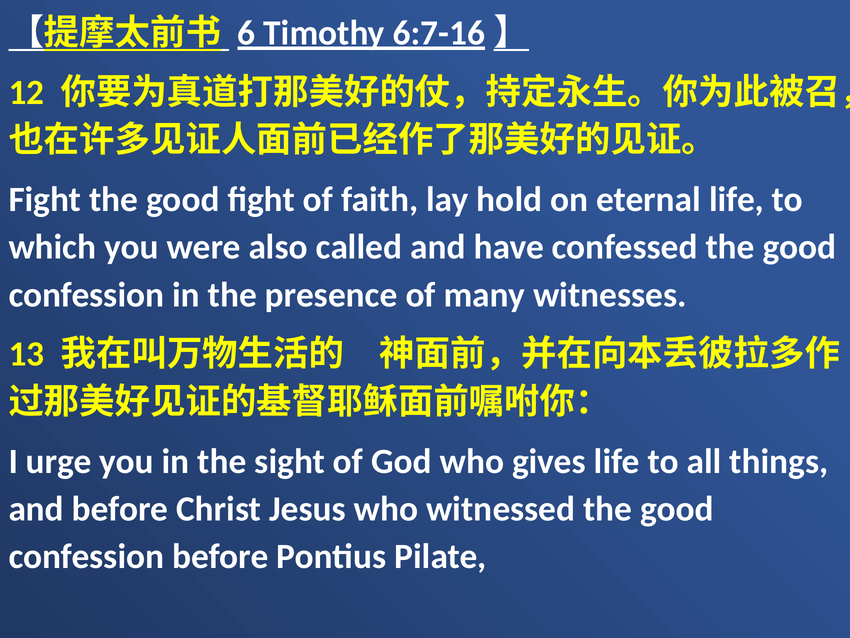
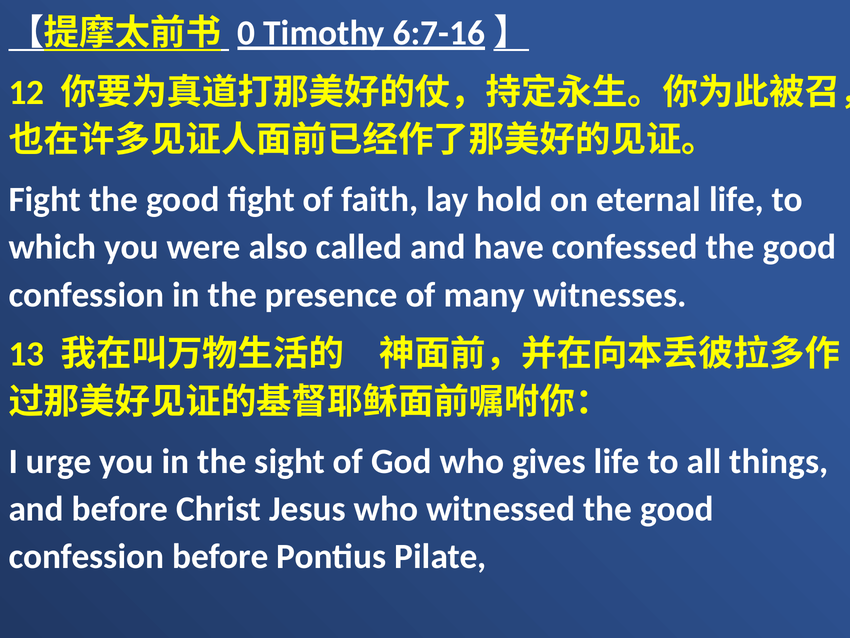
6: 6 -> 0
